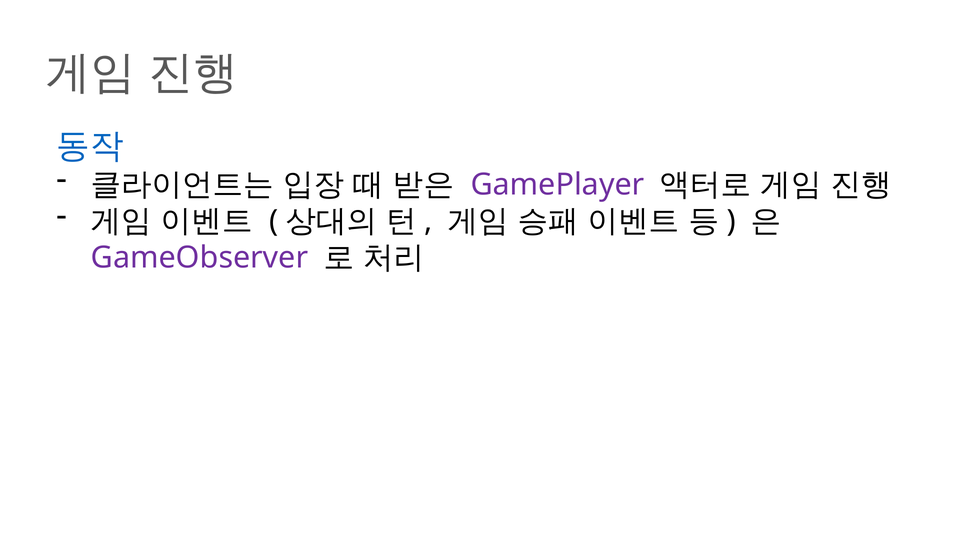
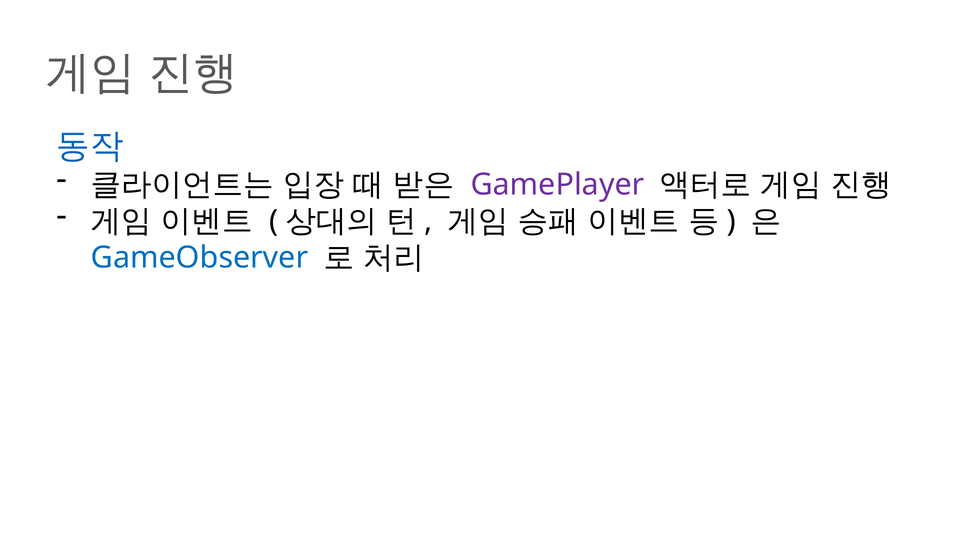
GameObserver colour: purple -> blue
